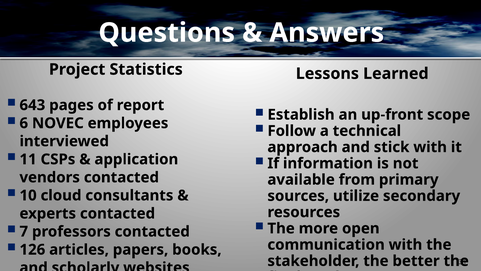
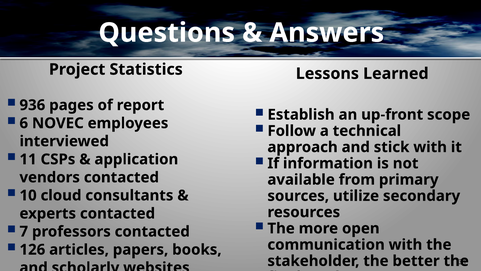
643: 643 -> 936
